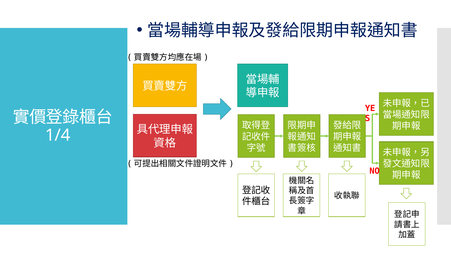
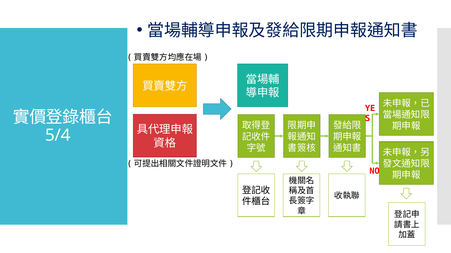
1/4: 1/4 -> 5/4
